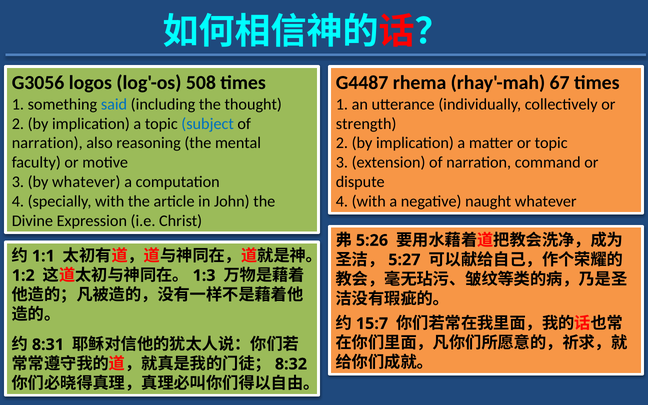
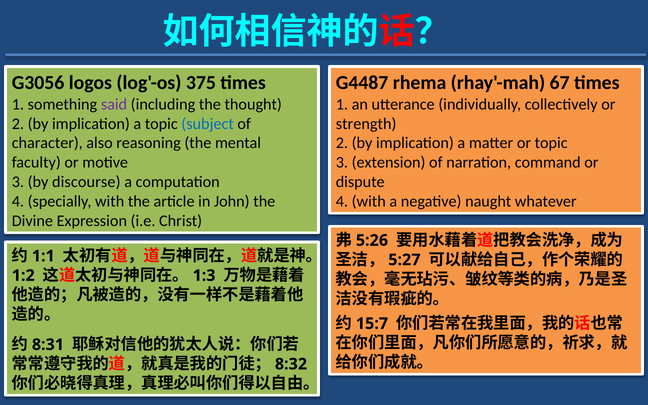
508: 508 -> 375
said colour: blue -> purple
narration at (47, 143): narration -> character
by whatever: whatever -> discourse
